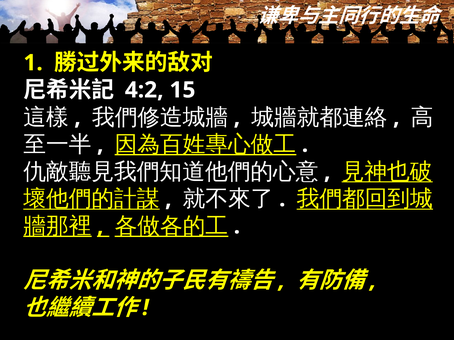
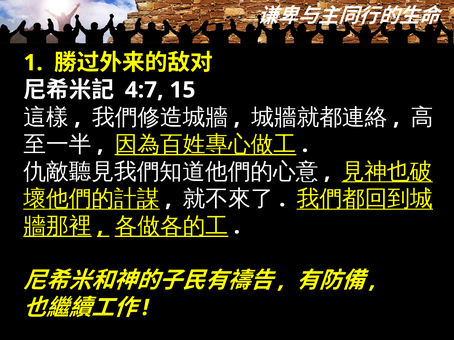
4:2: 4:2 -> 4:7
